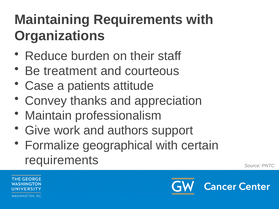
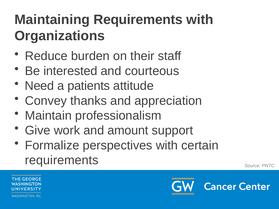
treatment: treatment -> interested
Case: Case -> Need
authors: authors -> amount
geographical: geographical -> perspectives
